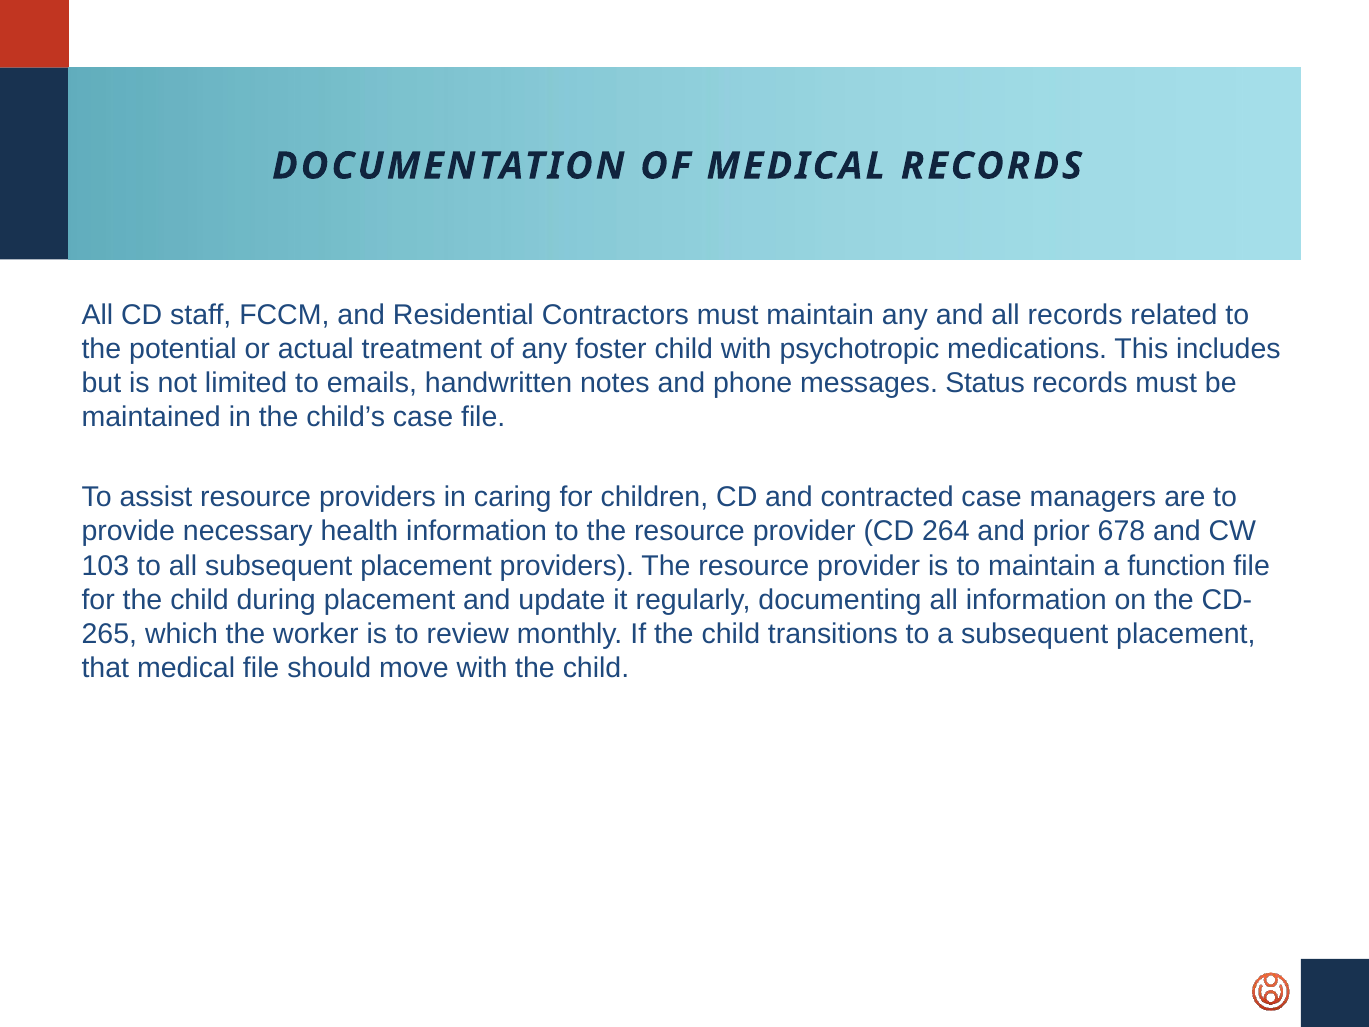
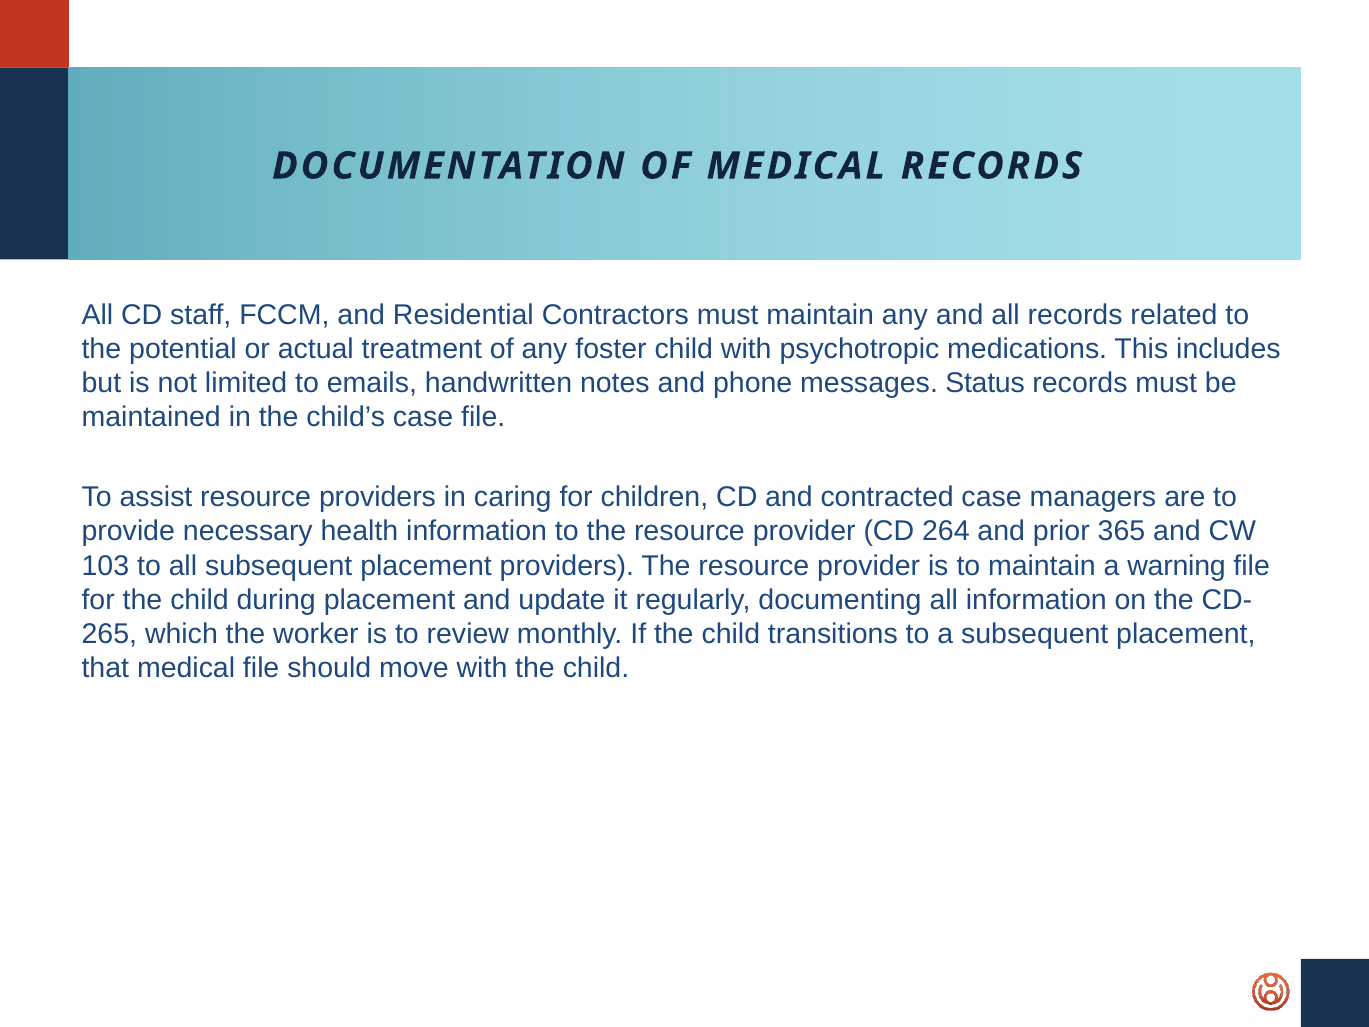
678: 678 -> 365
function: function -> warning
